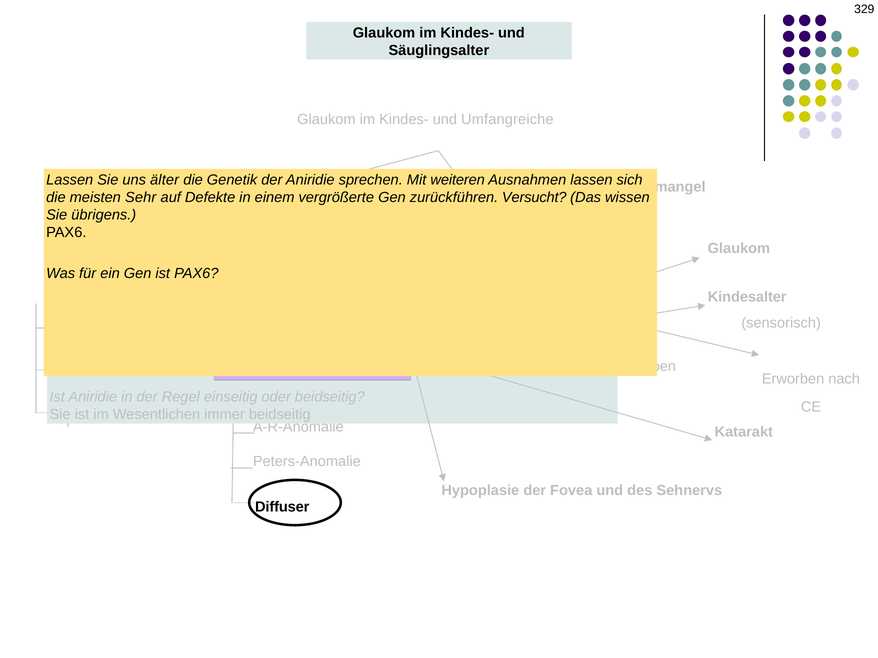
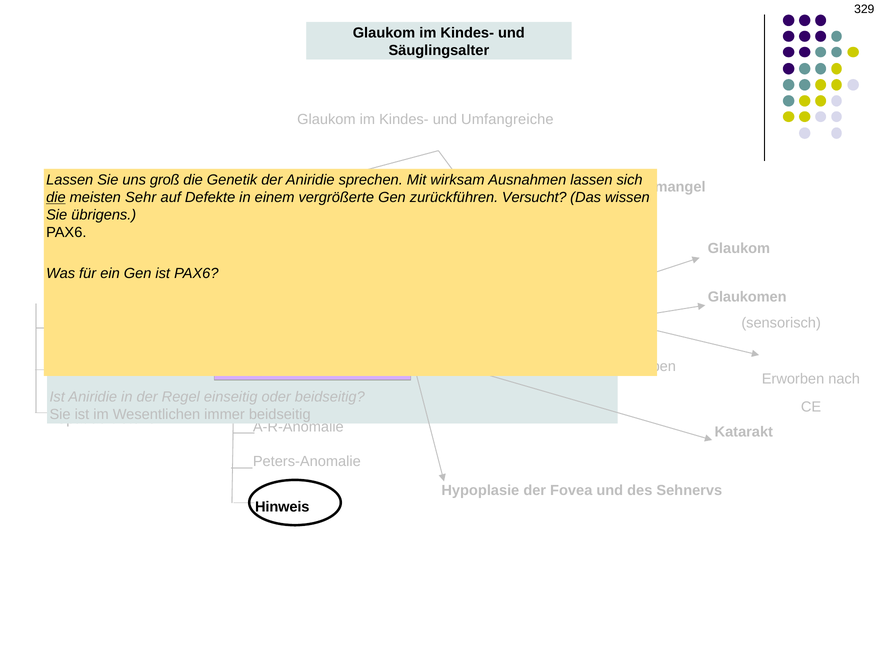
älter: älter -> groß
weiteren: weiteren -> wirksam
die at (56, 198) underline: none -> present
Kindesalter: Kindesalter -> Glaukomen
Diffuser: Diffuser -> Hinweis
